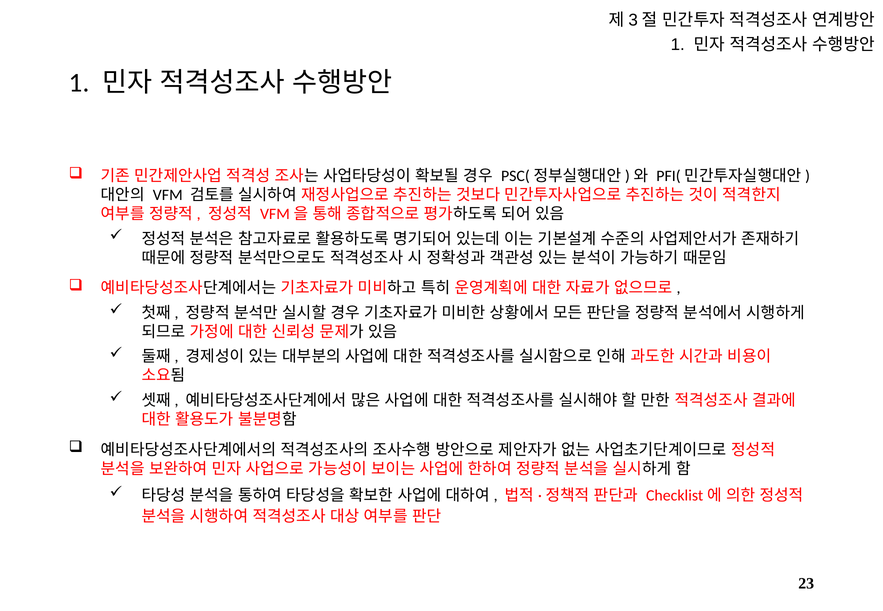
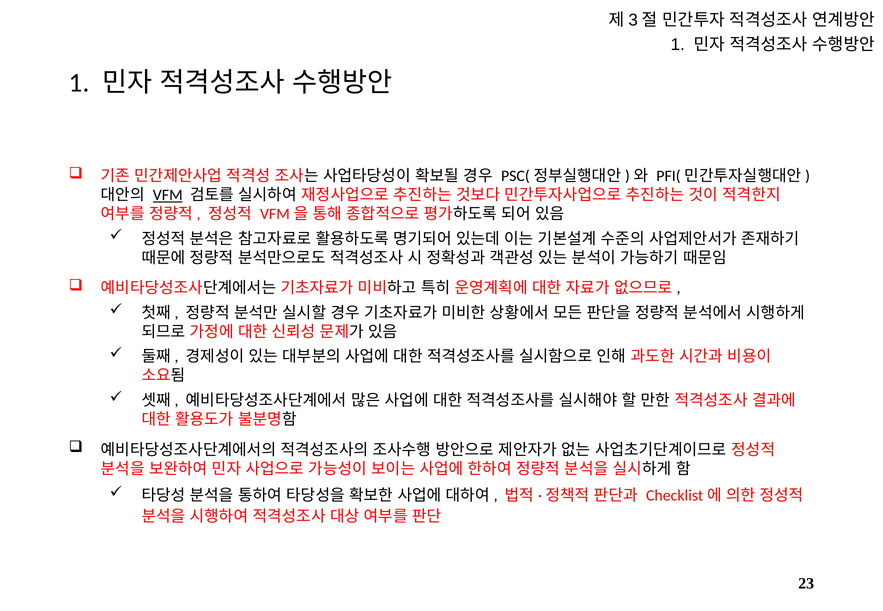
VFM underline: none -> present
